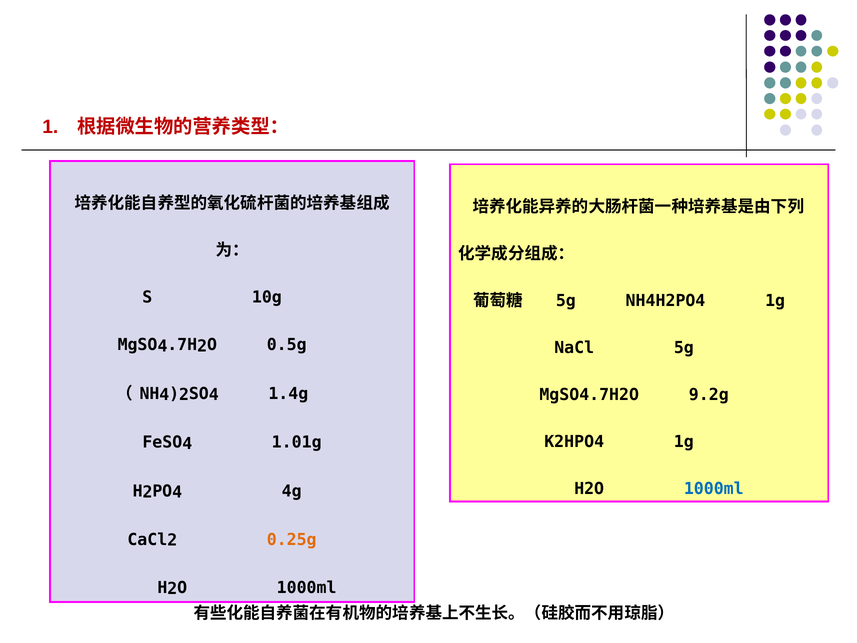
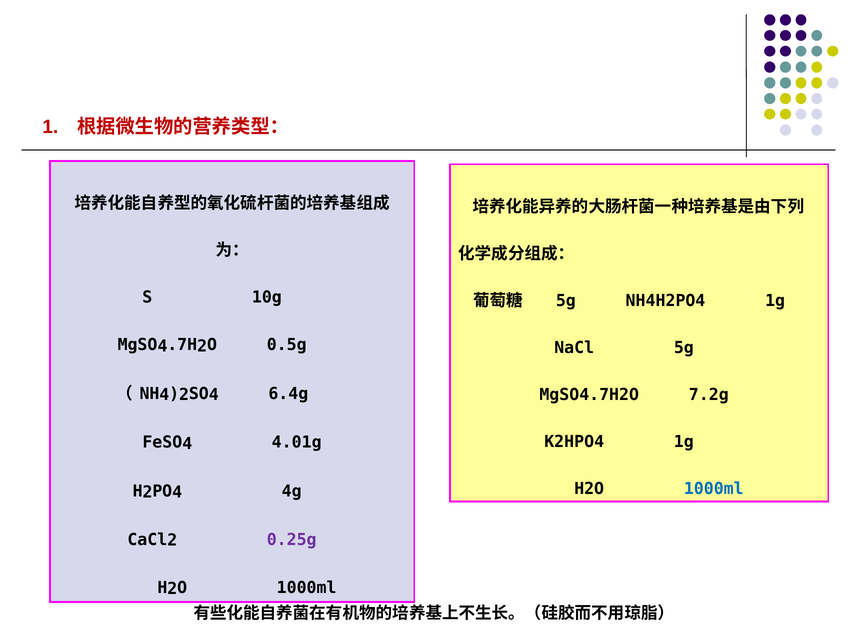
1.4g: 1.4g -> 6.4g
9.2g: 9.2g -> 7.2g
1.01g: 1.01g -> 4.01g
0.25g colour: orange -> purple
